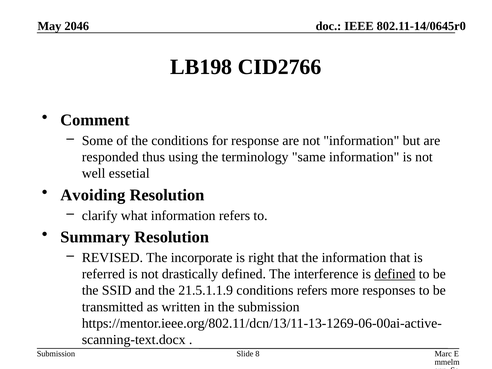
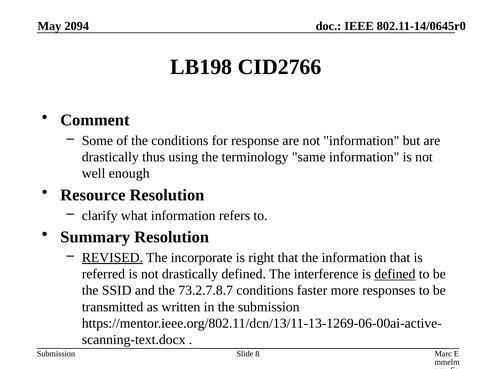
2046: 2046 -> 2094
responded at (110, 157): responded -> drastically
essetial: essetial -> enough
Avoiding: Avoiding -> Resource
REVISED underline: none -> present
21.5.1.1.9: 21.5.1.1.9 -> 73.2.7.8.7
conditions refers: refers -> faster
